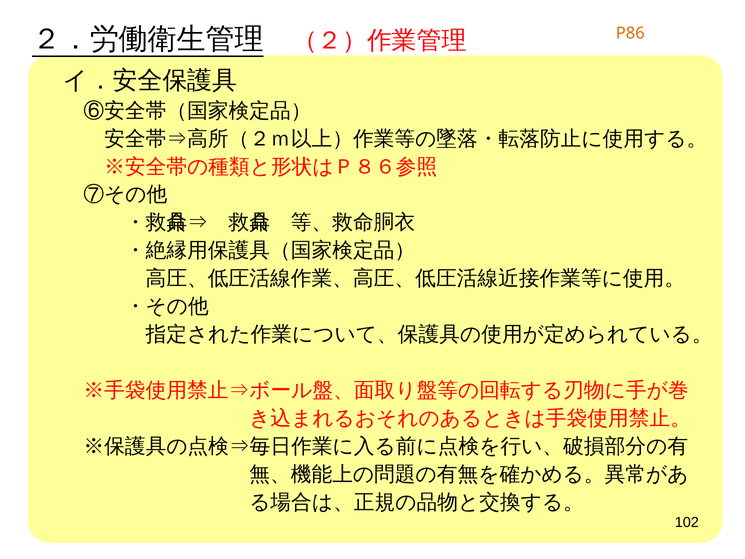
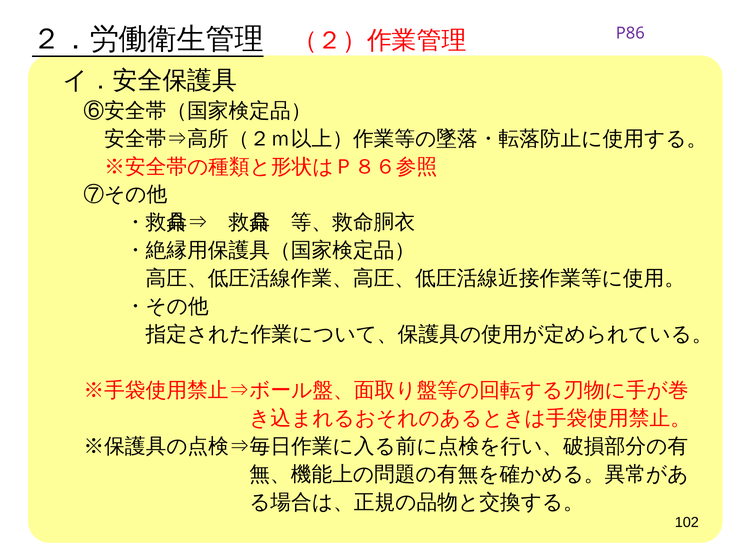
P86 colour: orange -> purple
